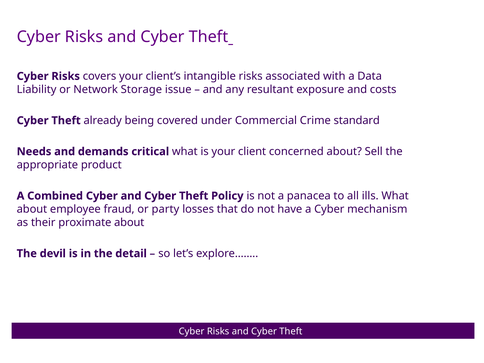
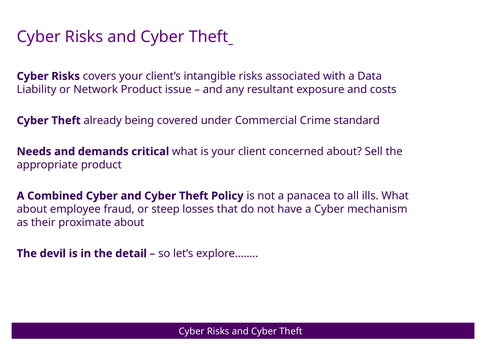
Network Storage: Storage -> Product
party: party -> steep
